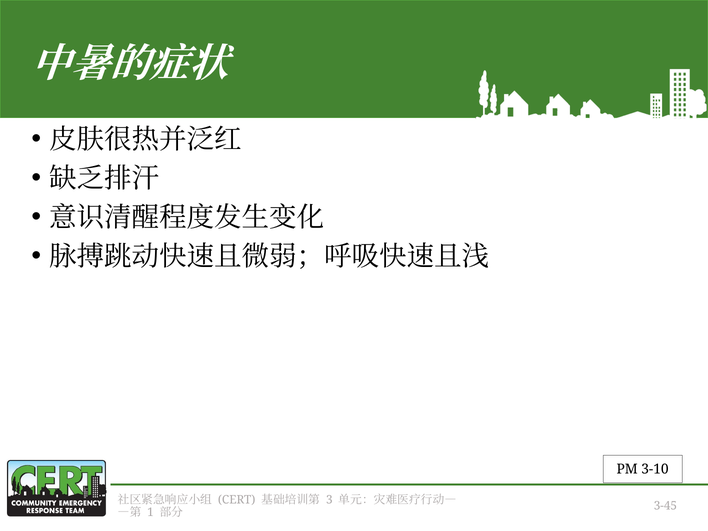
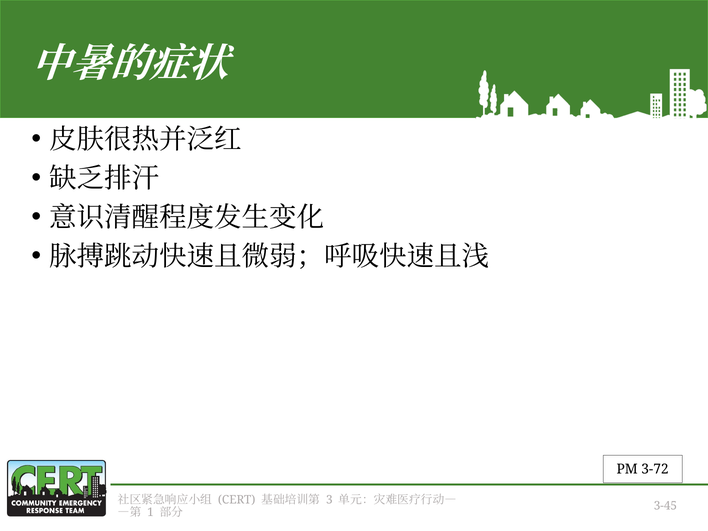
3-10: 3-10 -> 3-72
